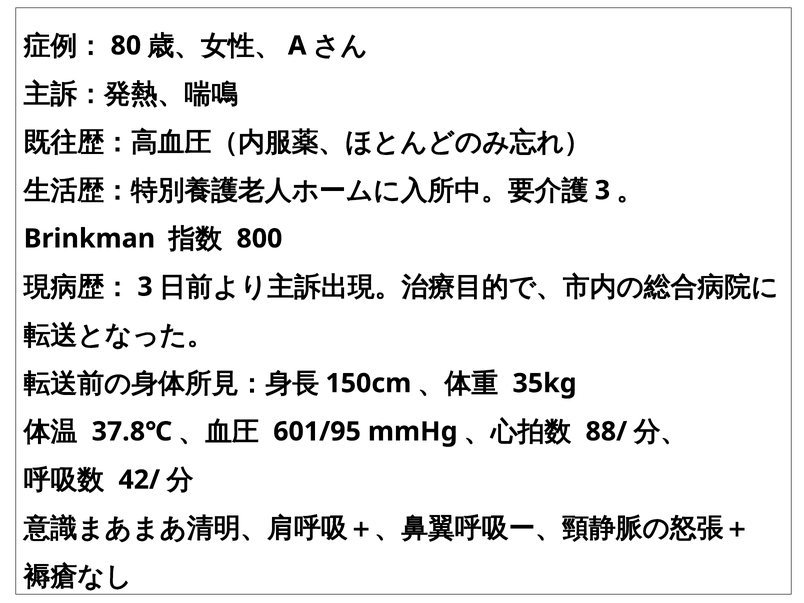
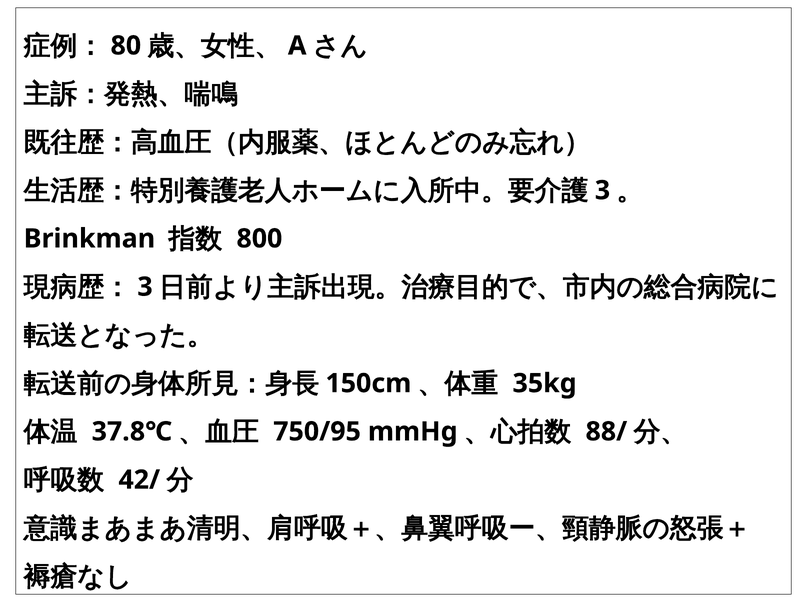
601/95: 601/95 -> 750/95
